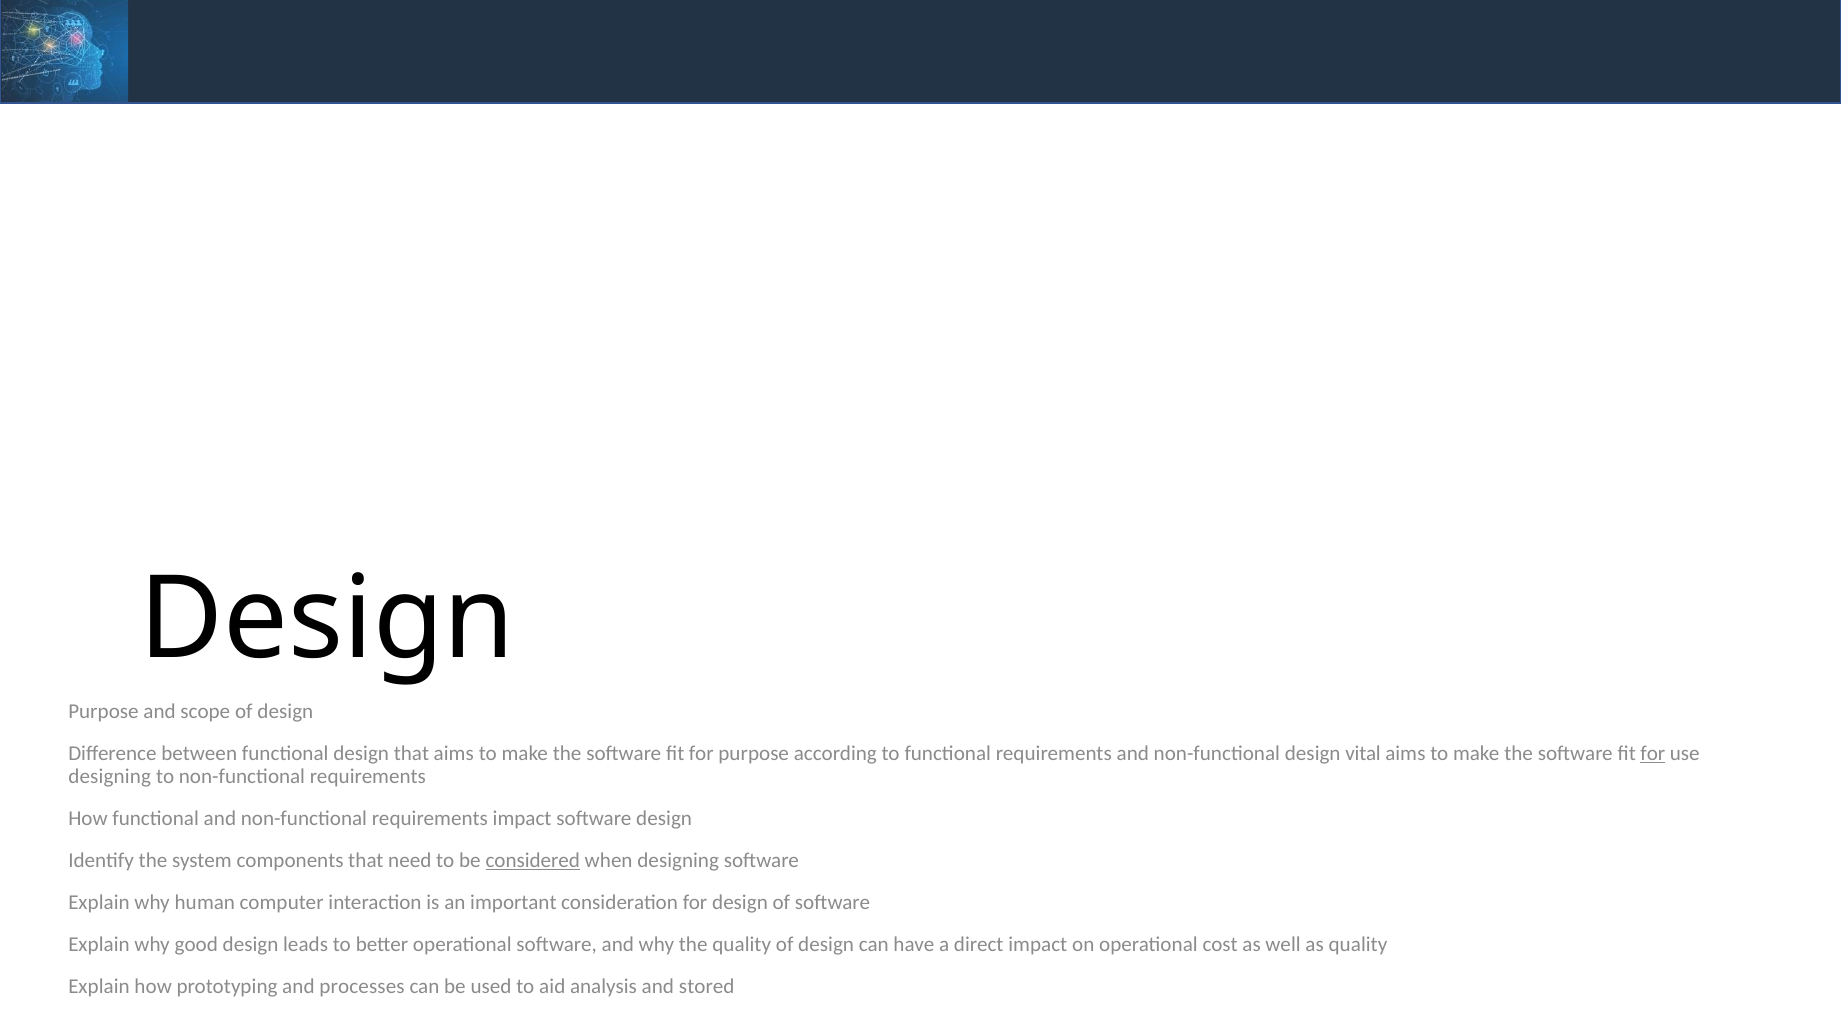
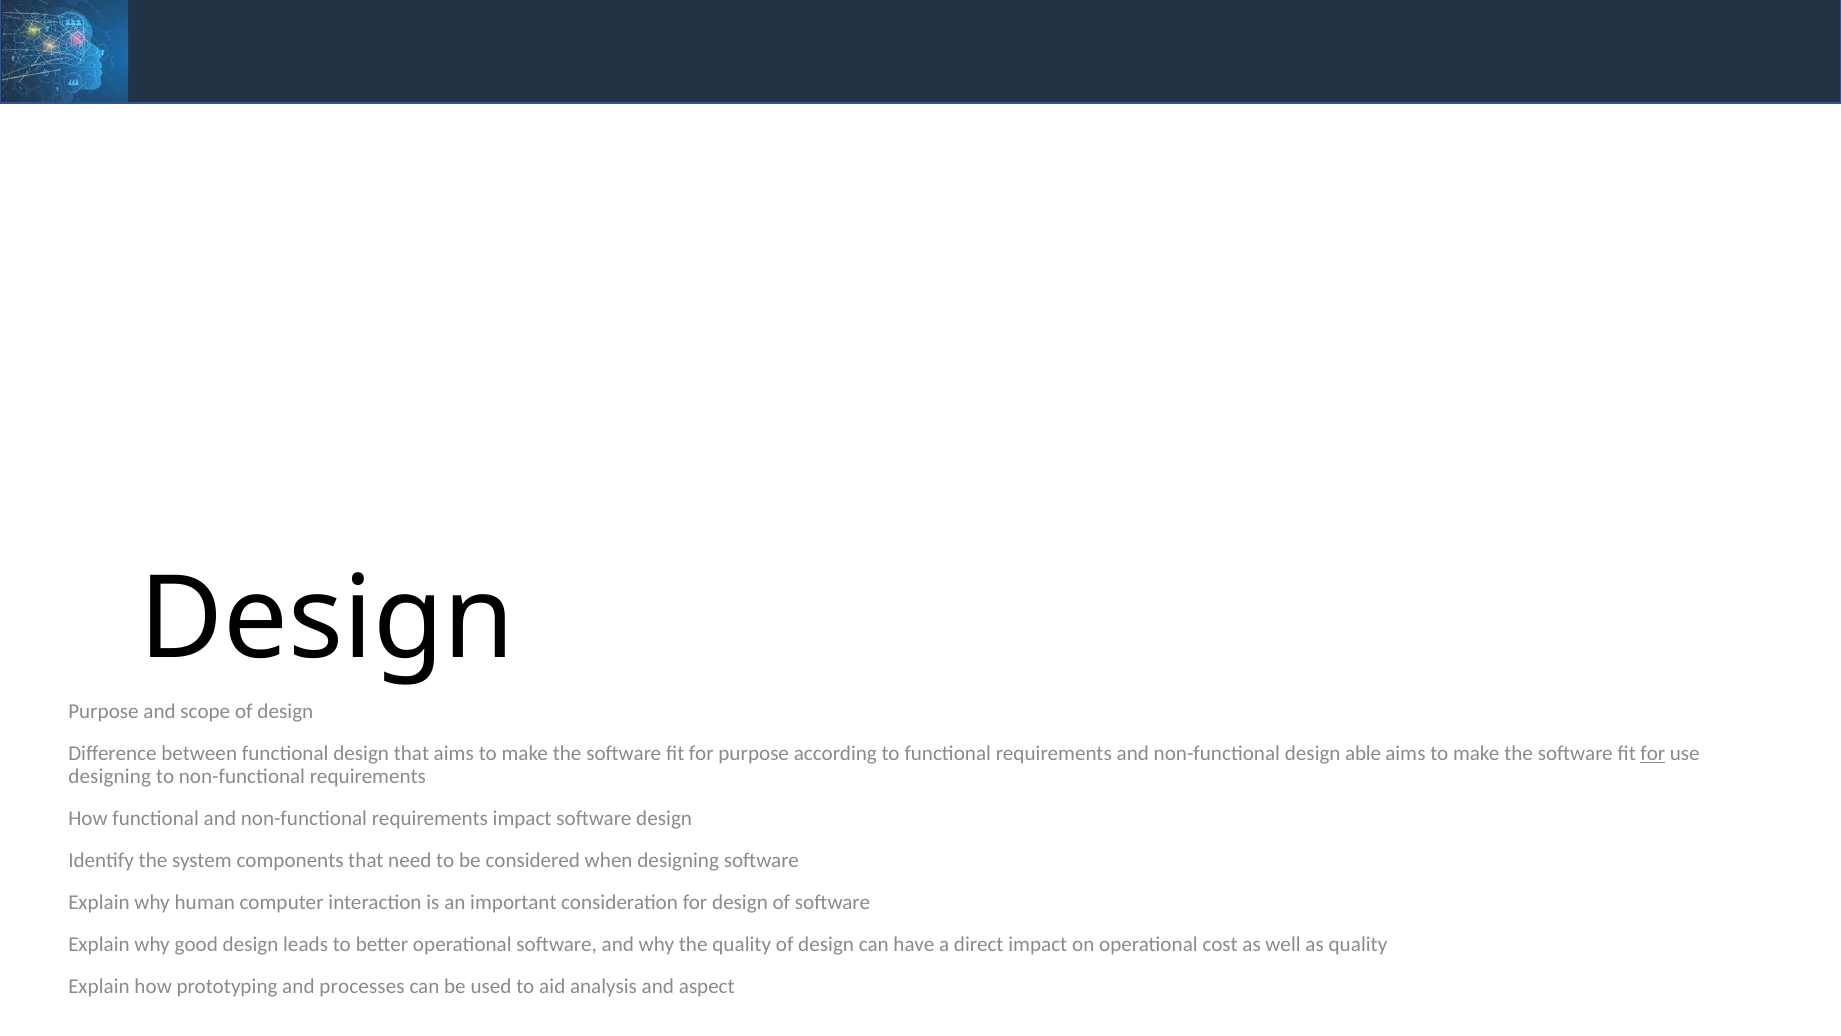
vital: vital -> able
considered underline: present -> none
stored: stored -> aspect
